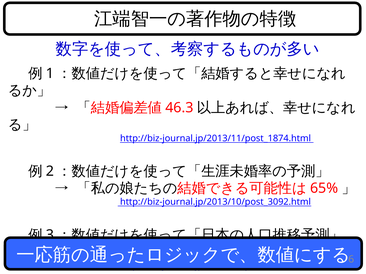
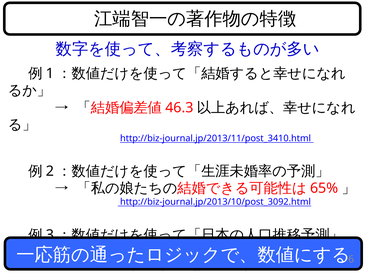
http://biz-journal.jp/2013/11/post_1874.html: http://biz-journal.jp/2013/11/post_1874.html -> http://biz-journal.jp/2013/11/post_3410.html
